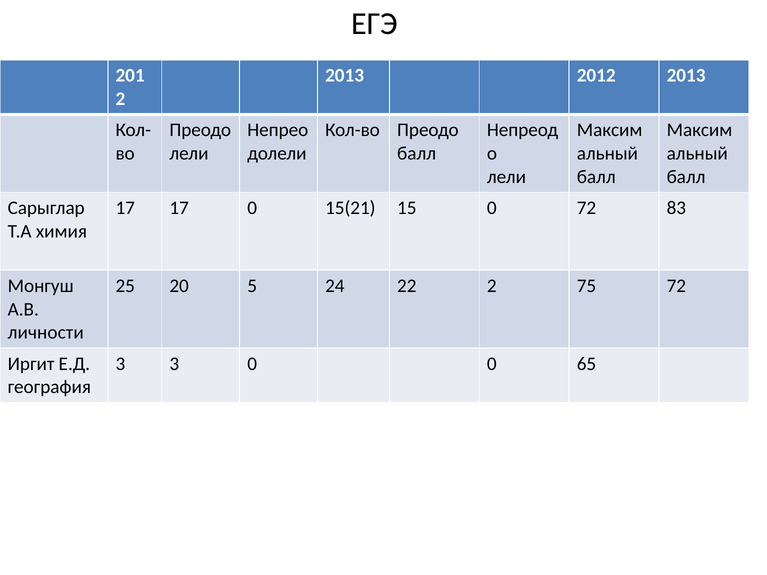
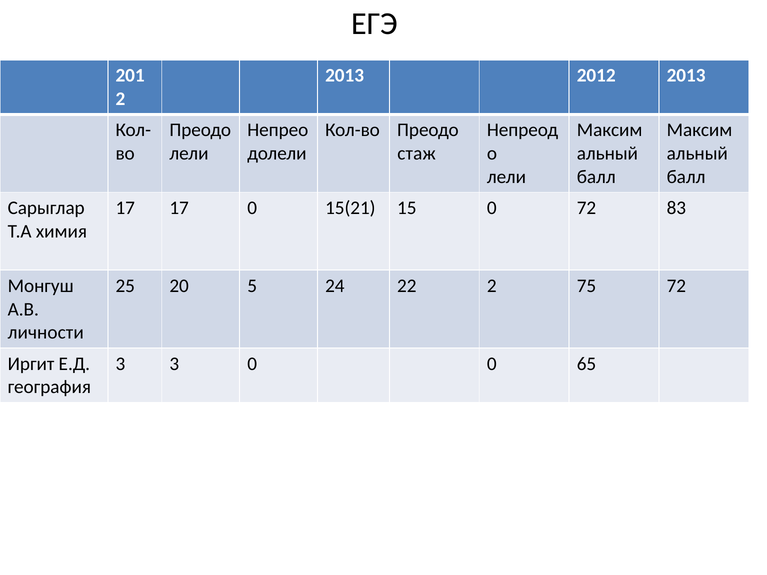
балл at (417, 154): балл -> стаж
